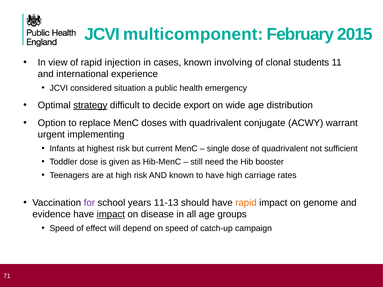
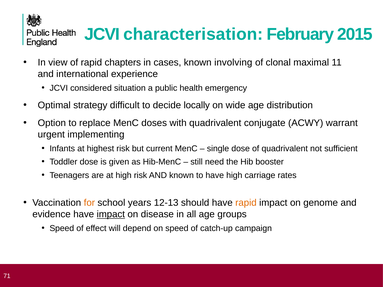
multicomponent: multicomponent -> characterisation
injection: injection -> chapters
students: students -> maximal
strategy underline: present -> none
export: export -> locally
for colour: purple -> orange
11-13: 11-13 -> 12-13
